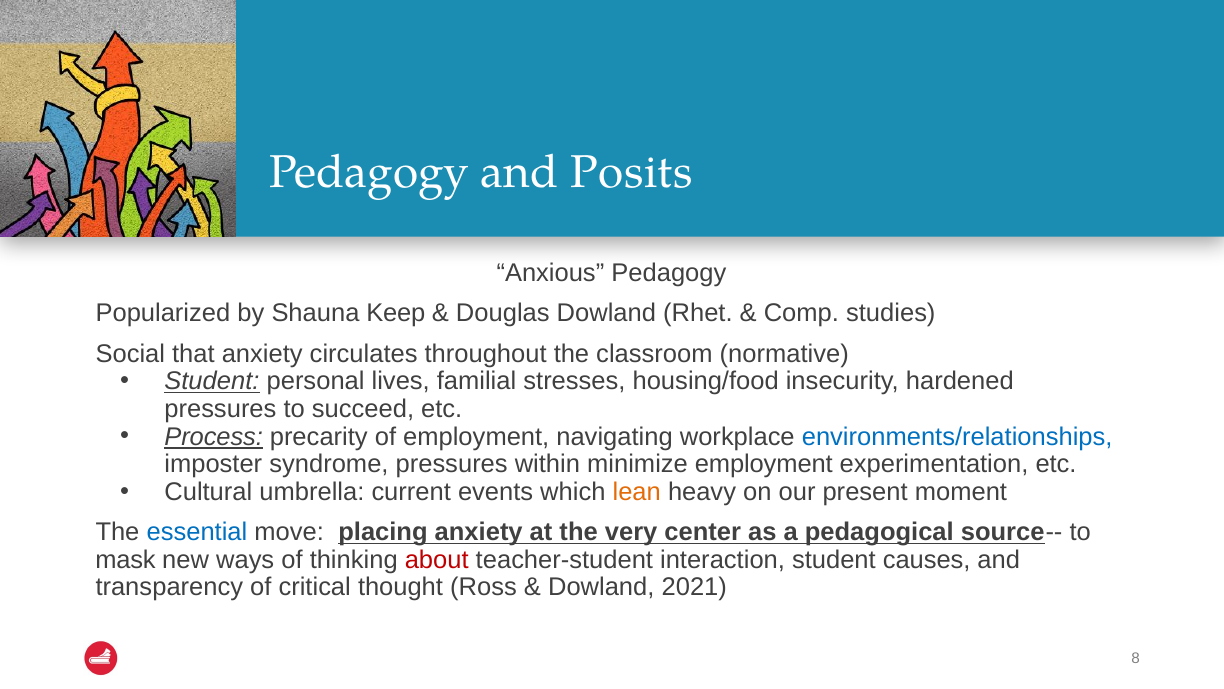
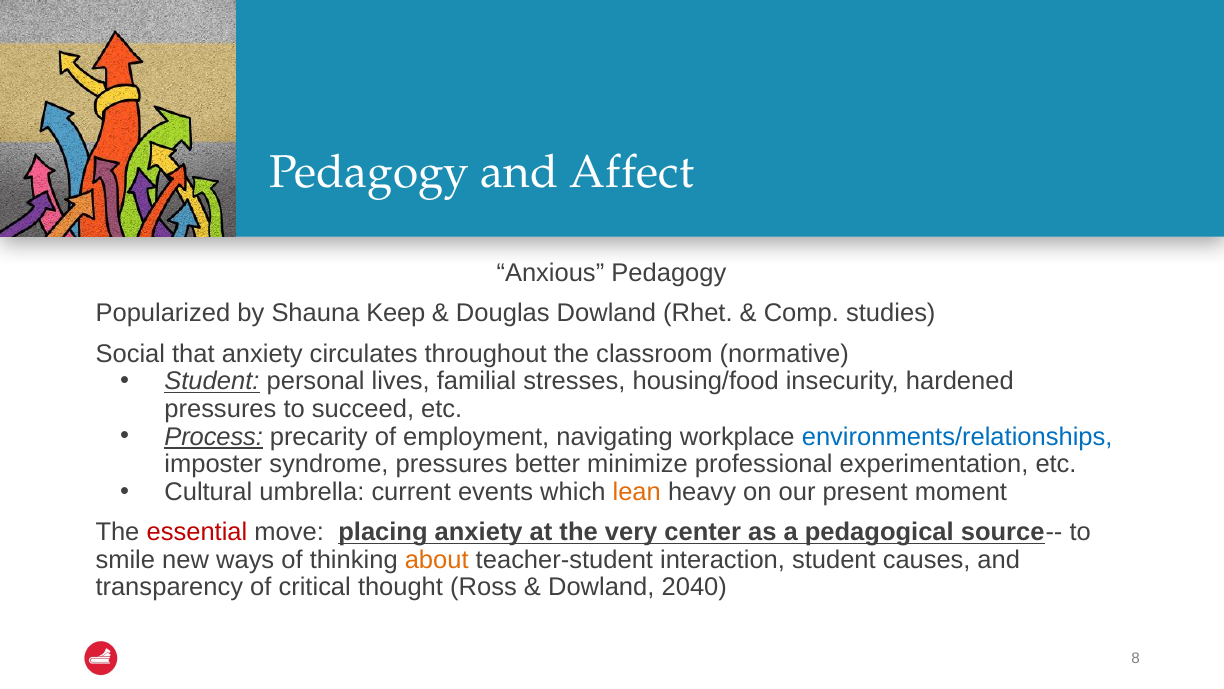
Posits: Posits -> Affect
within: within -> better
minimize employment: employment -> professional
essential colour: blue -> red
mask: mask -> smile
about colour: red -> orange
2021: 2021 -> 2040
